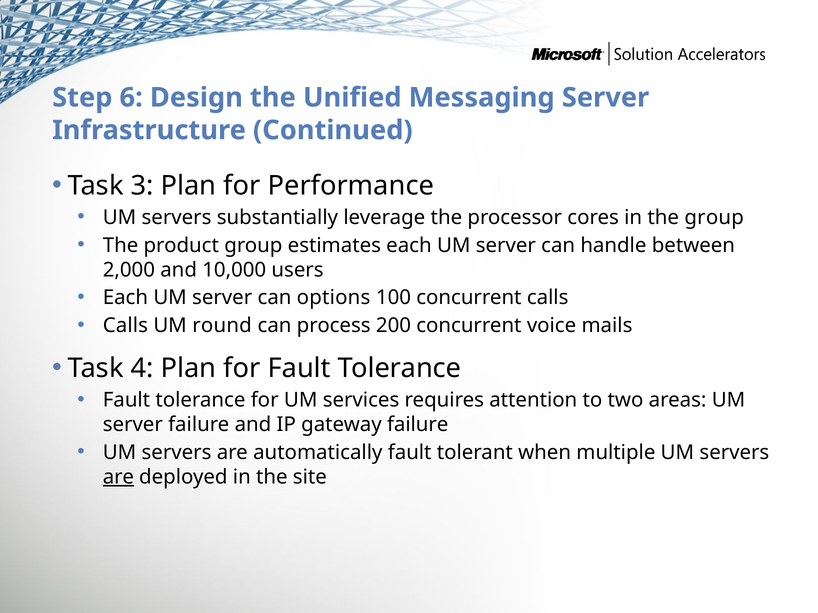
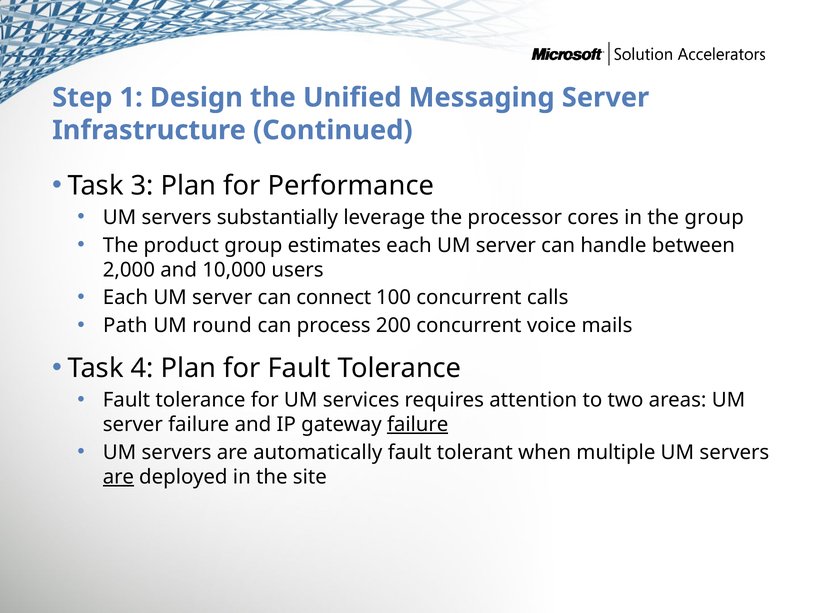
6: 6 -> 1
options: options -> connect
Calls at (125, 326): Calls -> Path
failure at (418, 425) underline: none -> present
